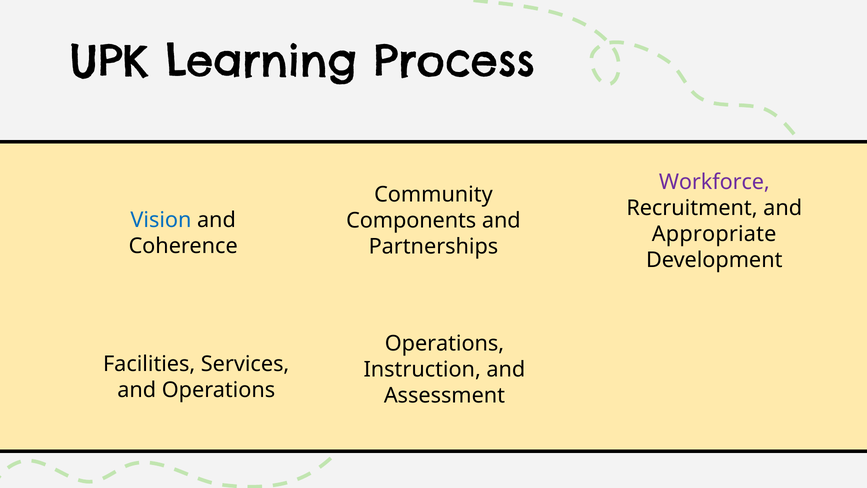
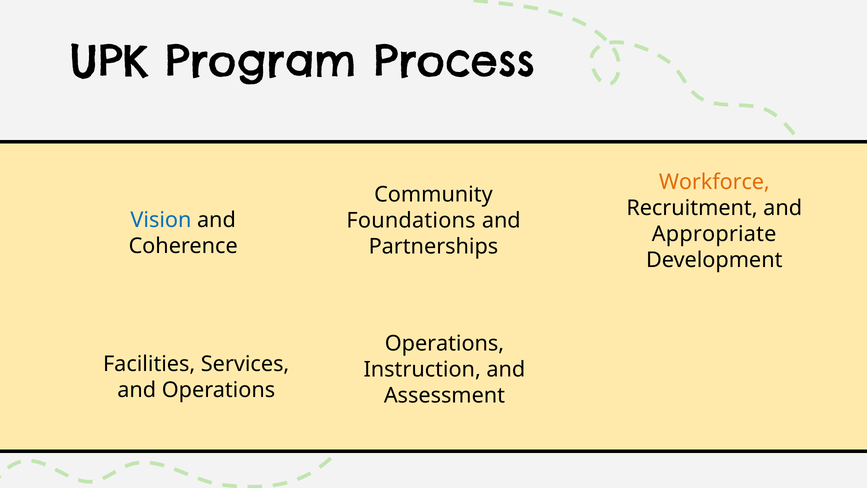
Learning: Learning -> Program
Workforce colour: purple -> orange
Components: Components -> Foundations
